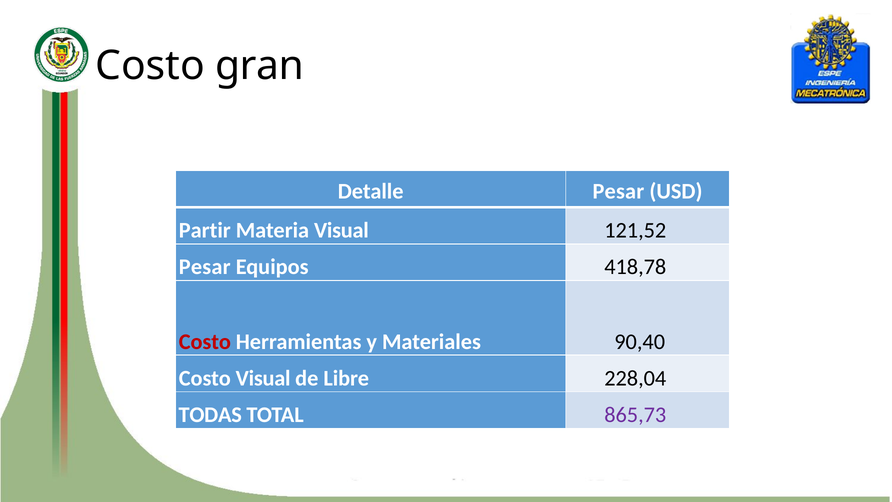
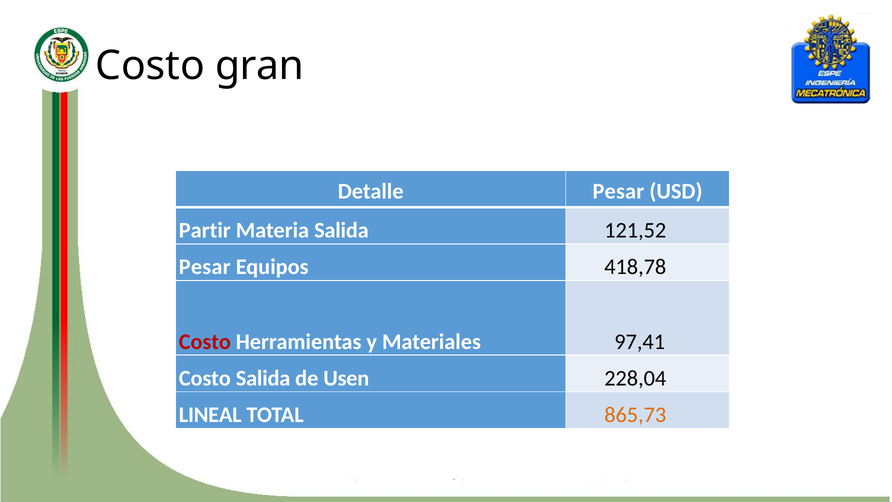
Materia Visual: Visual -> Salida
90,40: 90,40 -> 97,41
Costo Visual: Visual -> Salida
Libre: Libre -> Usen
TODAS: TODAS -> LINEAL
865,73 colour: purple -> orange
